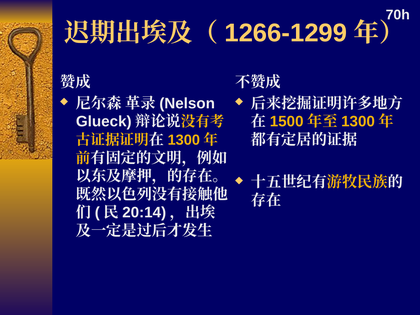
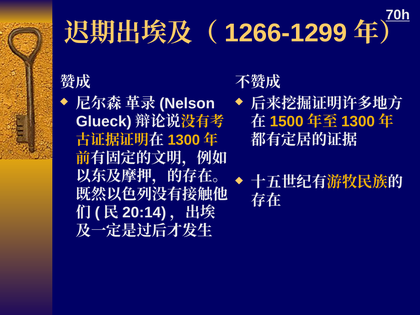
70h underline: none -> present
